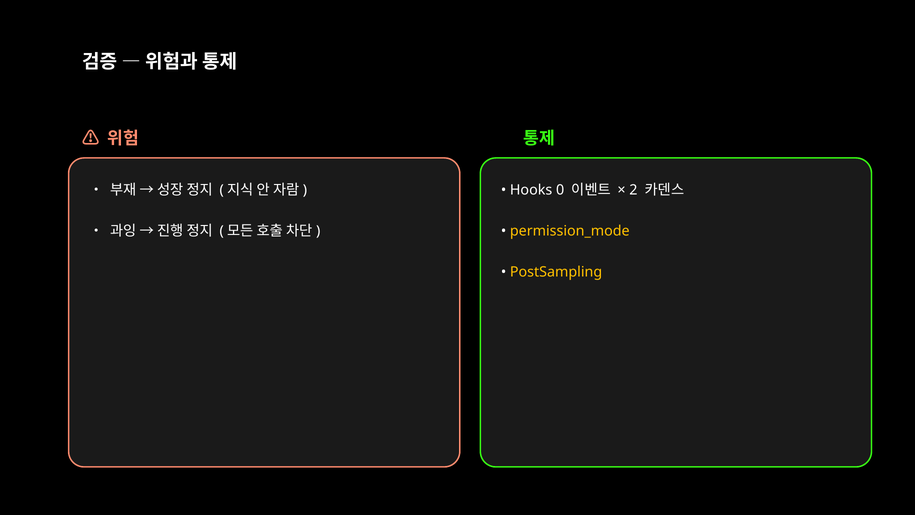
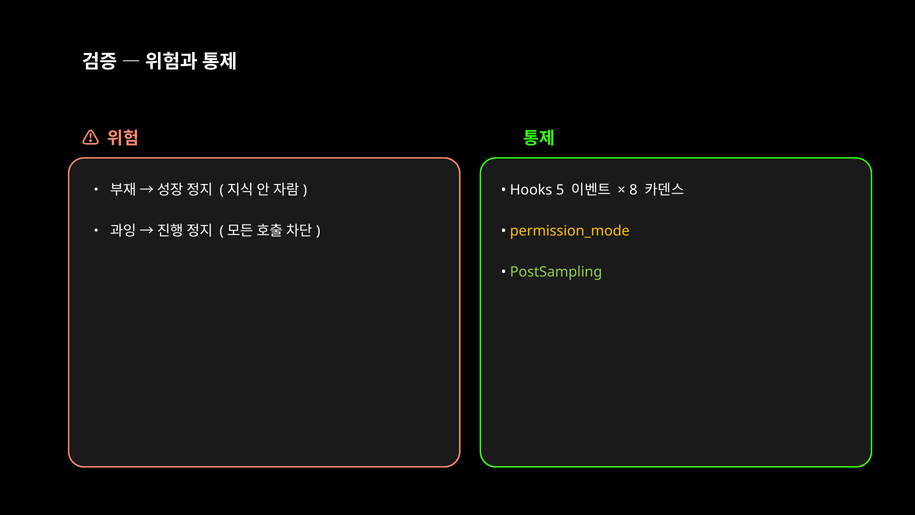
0: 0 -> 5
2: 2 -> 8
PostSampling colour: yellow -> light green
